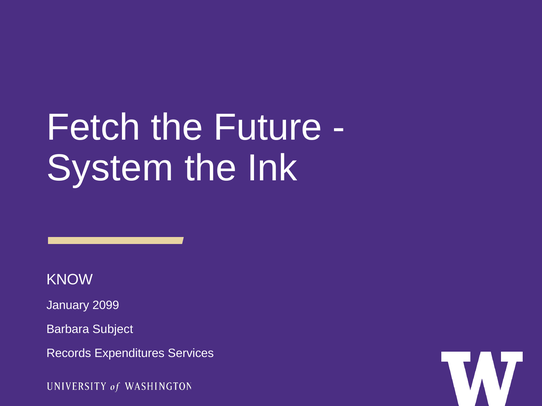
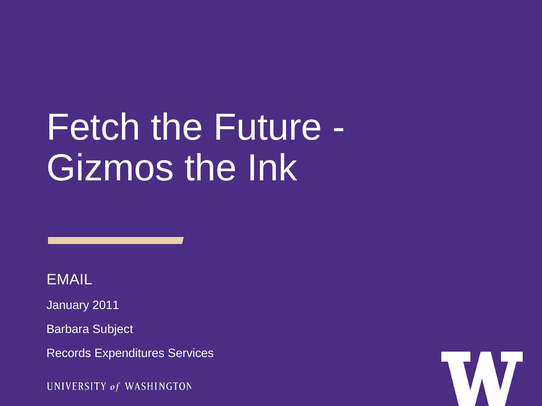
System: System -> Gizmos
KNOW: KNOW -> EMAIL
2099: 2099 -> 2011
